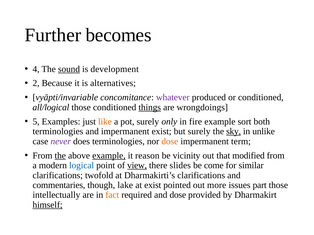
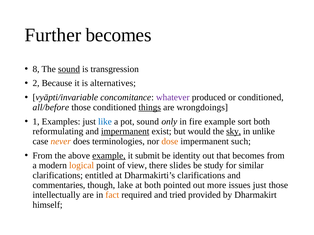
4: 4 -> 8
development: development -> transgression
all/logical: all/logical -> all/before
5: 5 -> 1
like colour: orange -> blue
pot surely: surely -> sound
terminologies at (58, 132): terminologies -> reformulating
impermanent at (125, 132) underline: none -> present
but surely: surely -> would
never colour: purple -> orange
term: term -> such
the at (60, 156) underline: present -> none
reason: reason -> submit
vicinity: vicinity -> identity
that modified: modified -> becomes
logical colour: blue -> orange
view underline: present -> none
come: come -> study
twofold: twofold -> entitled
at exist: exist -> both
issues part: part -> just
and dose: dose -> tried
himself underline: present -> none
